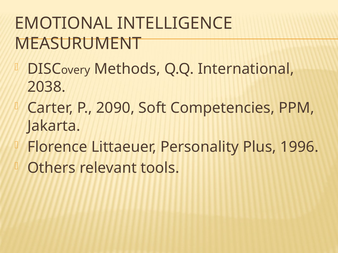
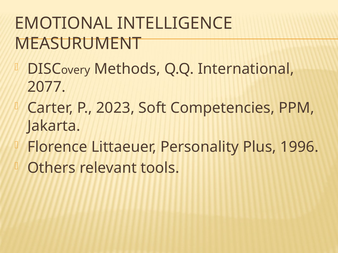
2038: 2038 -> 2077
2090: 2090 -> 2023
